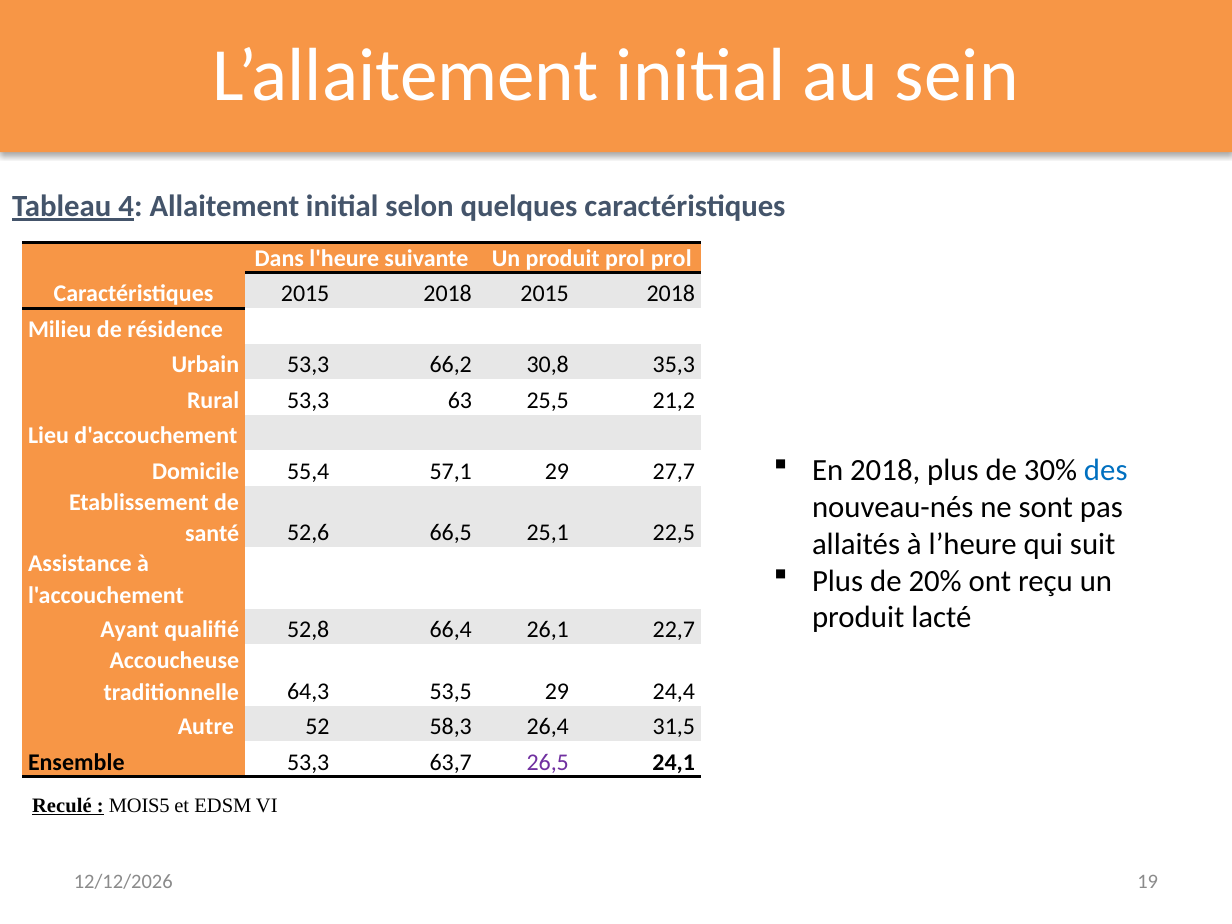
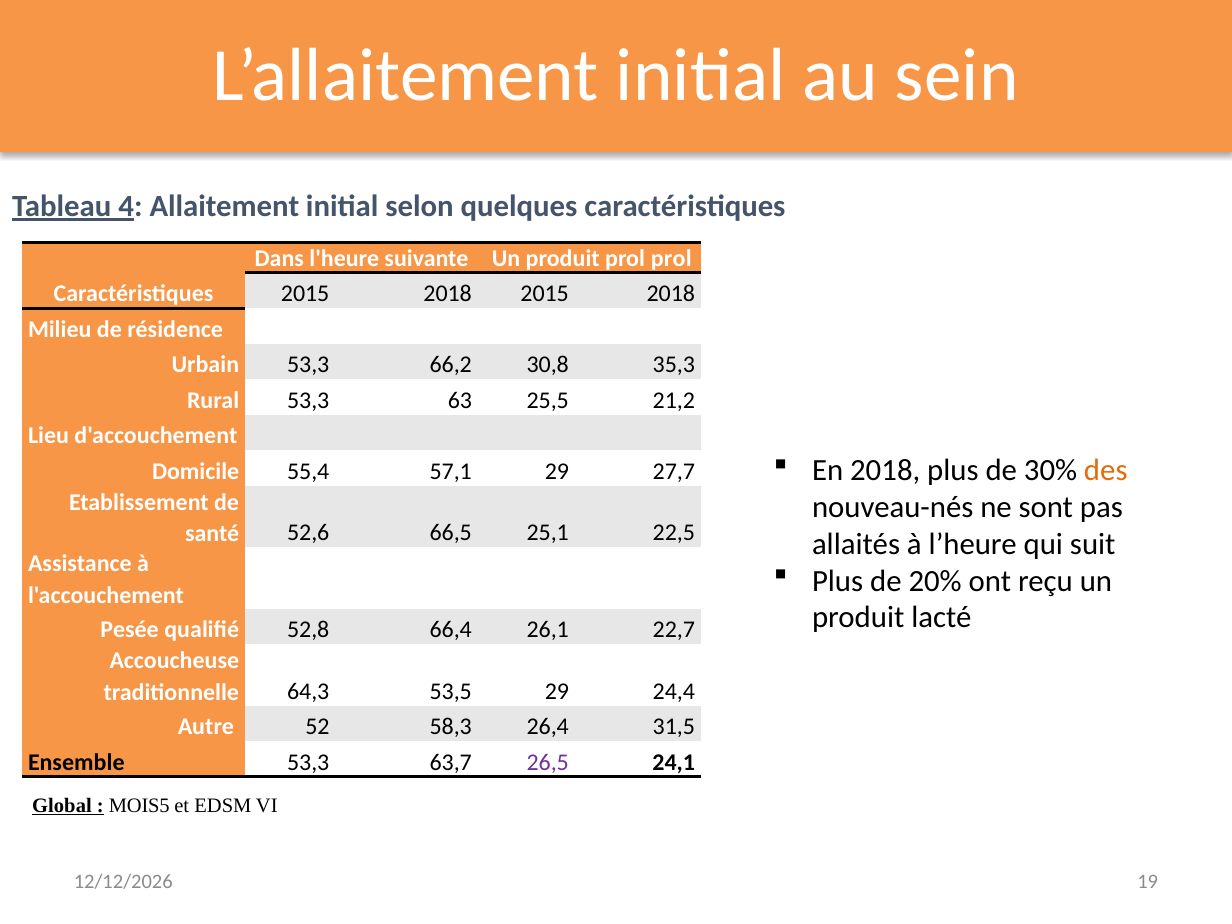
des colour: blue -> orange
Ayant: Ayant -> Pesée
Reculé: Reculé -> Global
